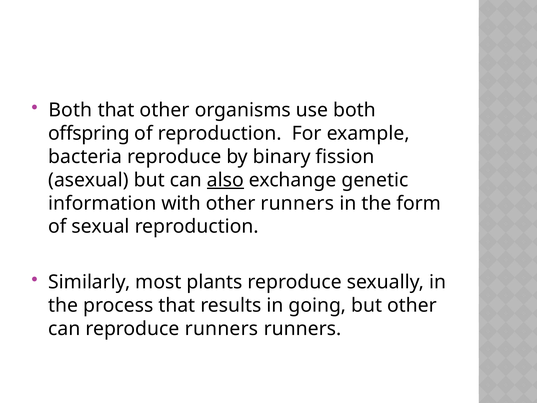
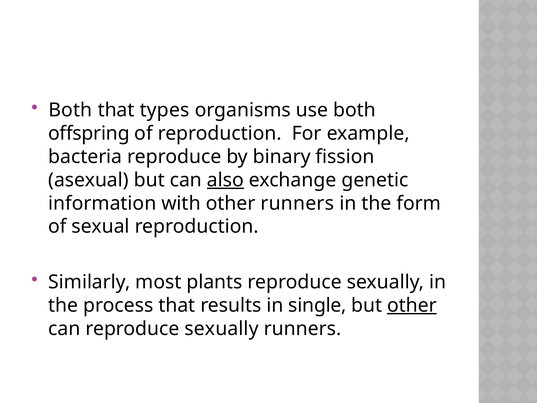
that other: other -> types
going: going -> single
other at (412, 305) underline: none -> present
can reproduce runners: runners -> sexually
